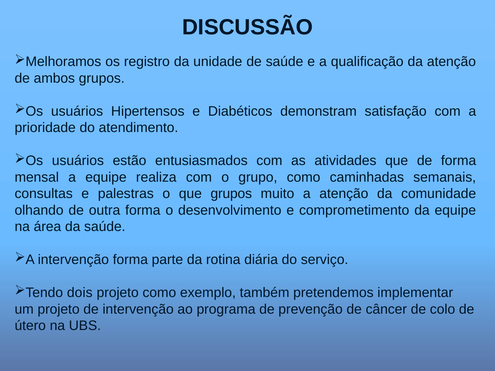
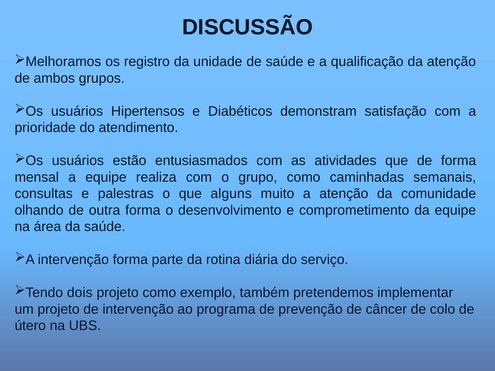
que grupos: grupos -> alguns
